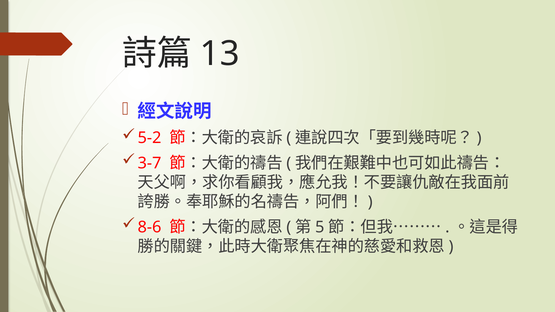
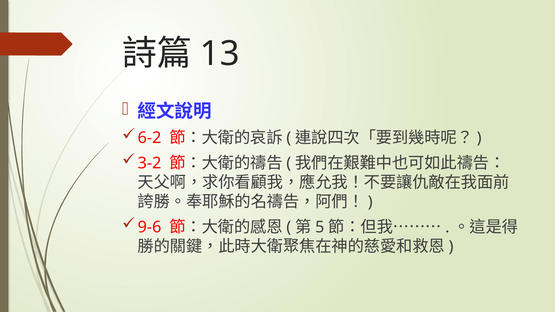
5-2: 5-2 -> 6-2
3-7: 3-7 -> 3-2
8-6: 8-6 -> 9-6
